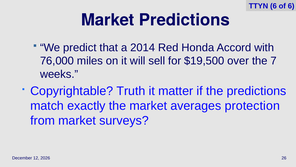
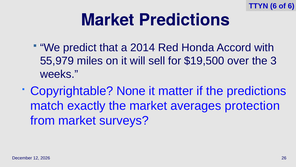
76,000: 76,000 -> 55,979
7: 7 -> 3
Truth: Truth -> None
